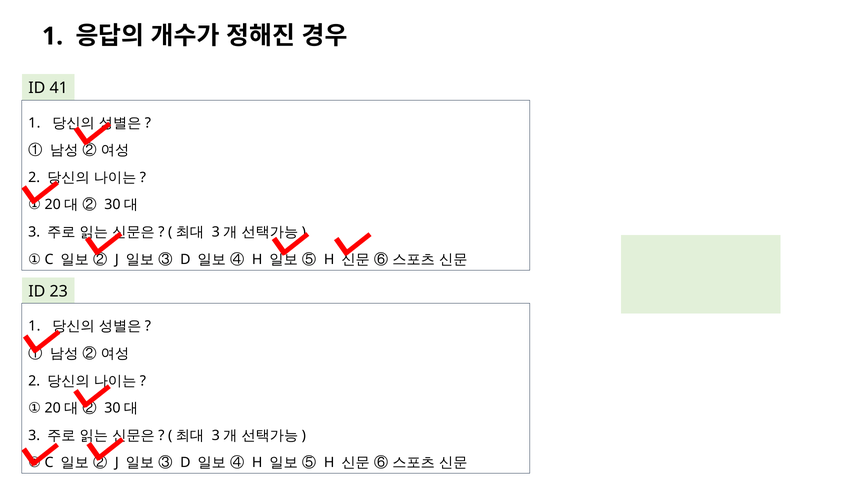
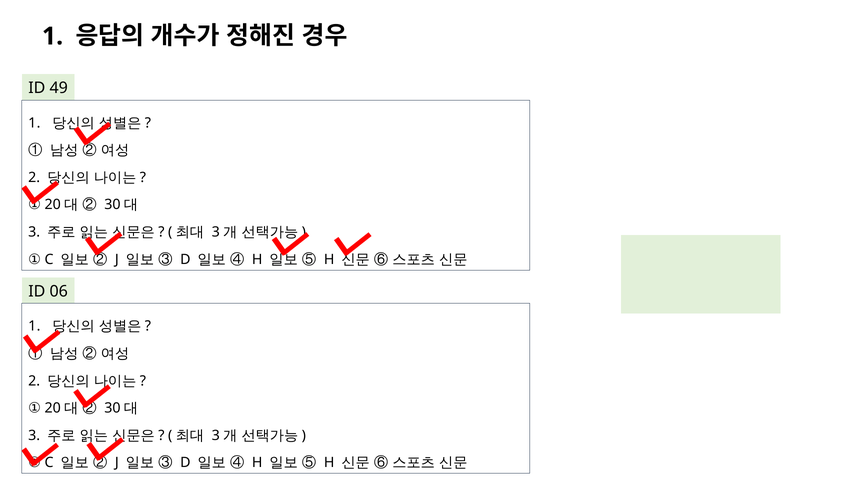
41: 41 -> 49
23: 23 -> 06
